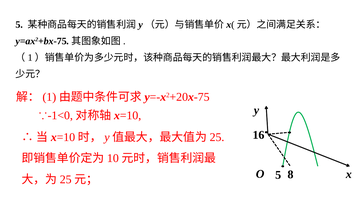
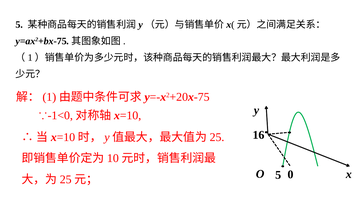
8: 8 -> 0
